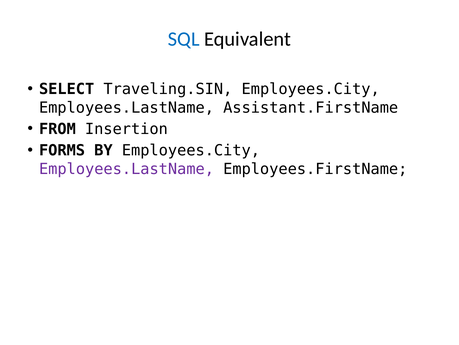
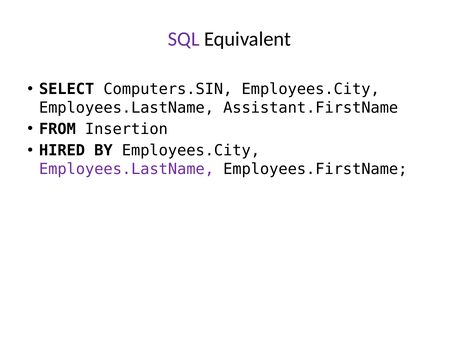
SQL colour: blue -> purple
Traveling.SIN: Traveling.SIN -> Computers.SIN
FORMS: FORMS -> HIRED
